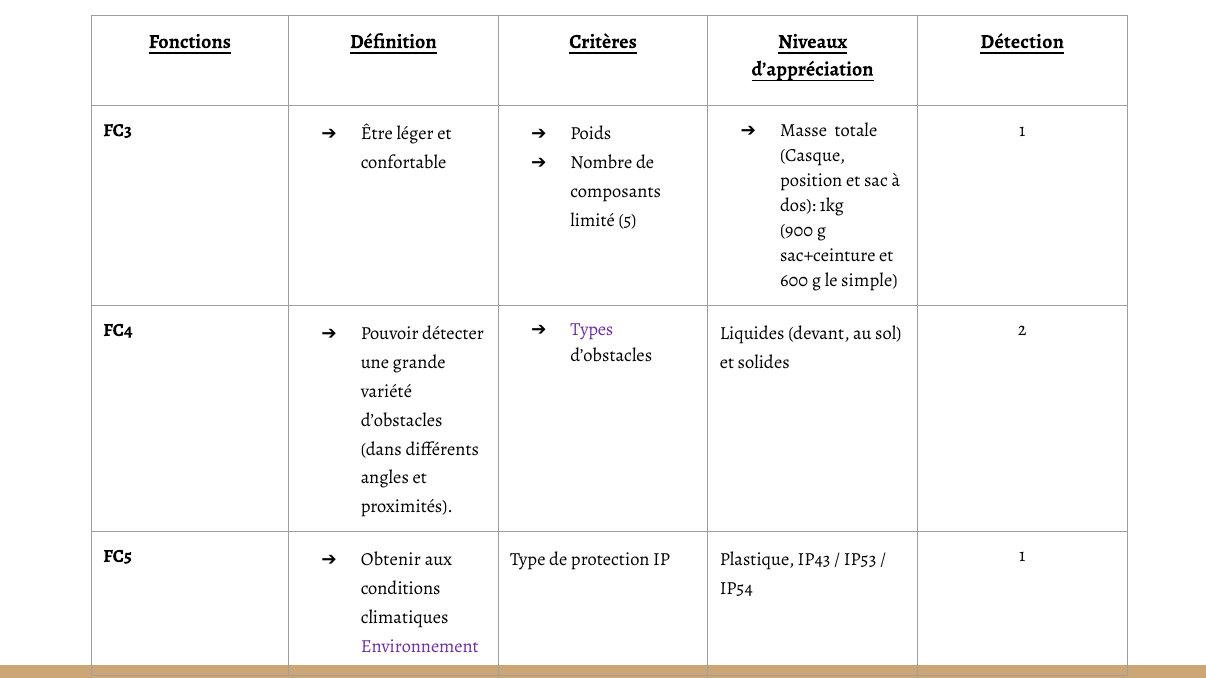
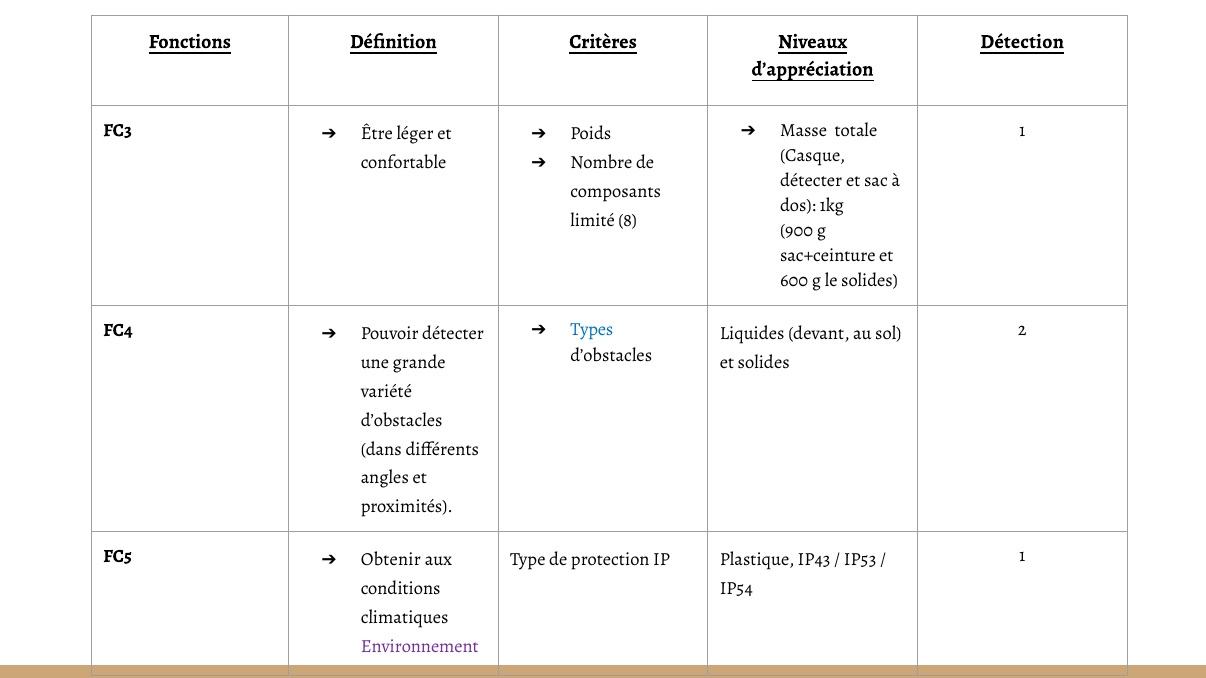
position at (811, 180): position -> détecter
5: 5 -> 8
le simple: simple -> solides
Types colour: purple -> blue
